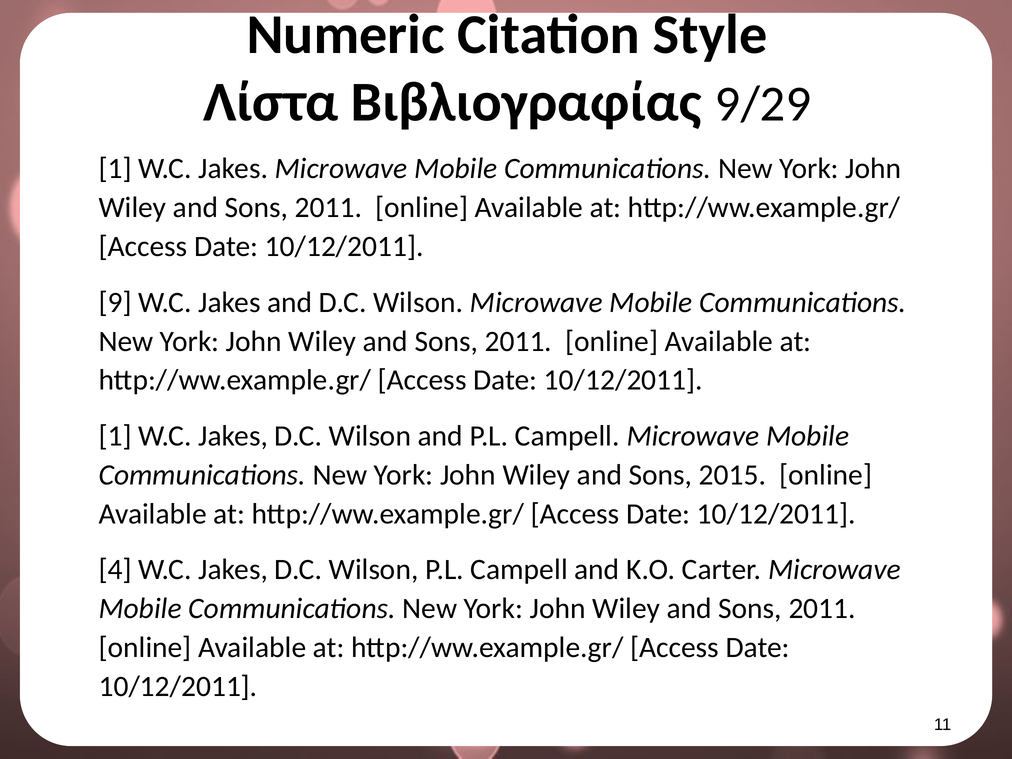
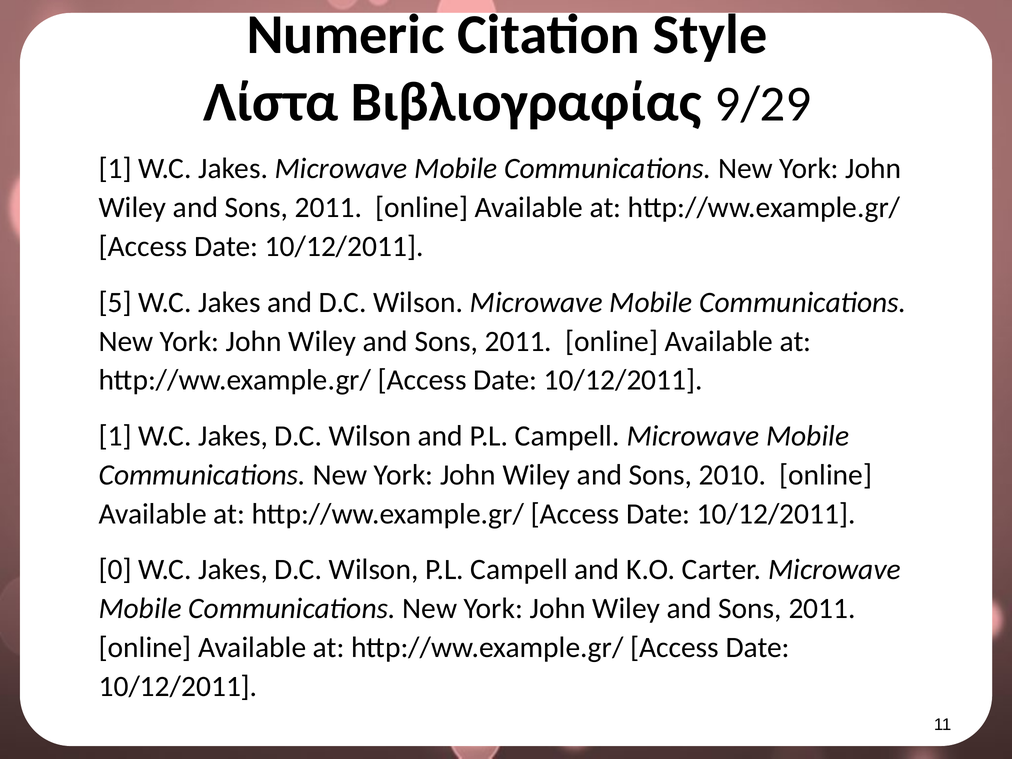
9: 9 -> 5
2015: 2015 -> 2010
4: 4 -> 0
